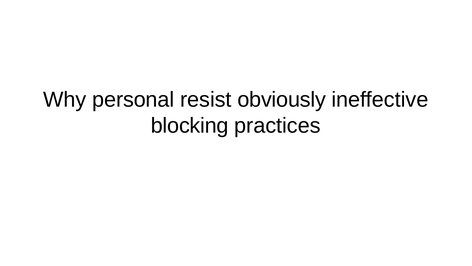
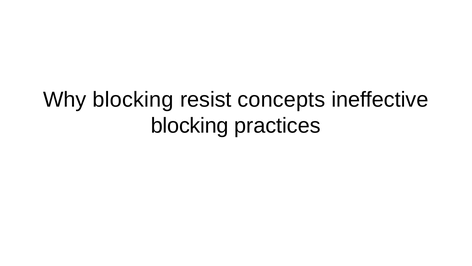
Why personal: personal -> blocking
obviously: obviously -> concepts
